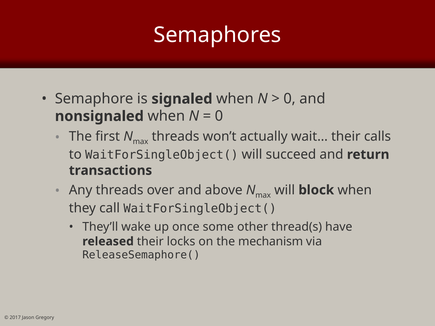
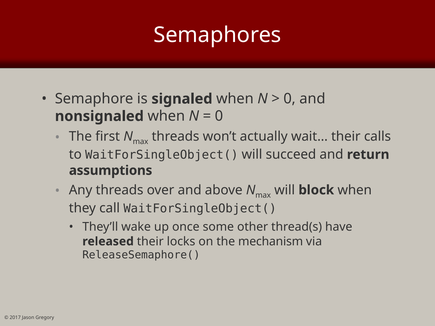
transactions: transactions -> assumptions
